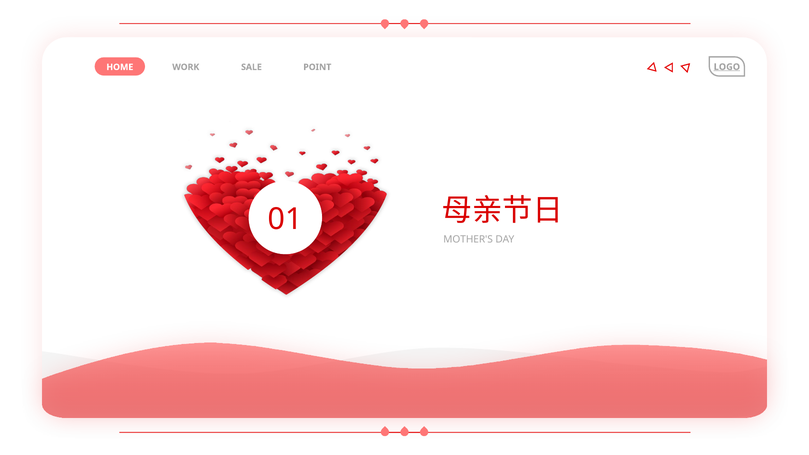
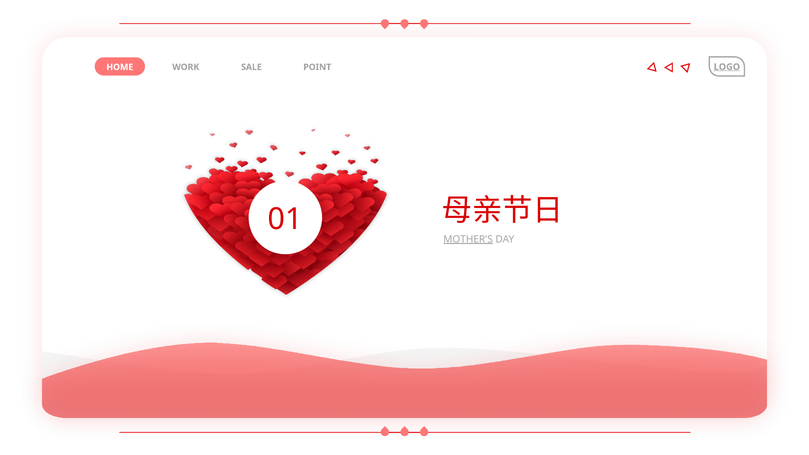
MOTHER'S underline: none -> present
